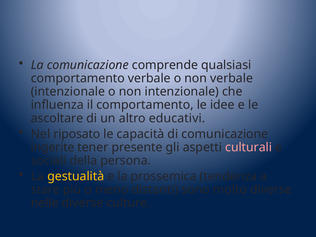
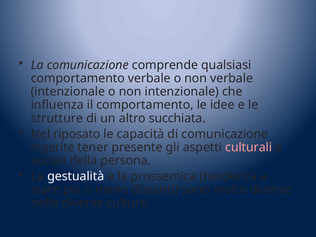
ascoltare: ascoltare -> strutture
educativi: educativi -> succhiata
gestualità colour: yellow -> white
